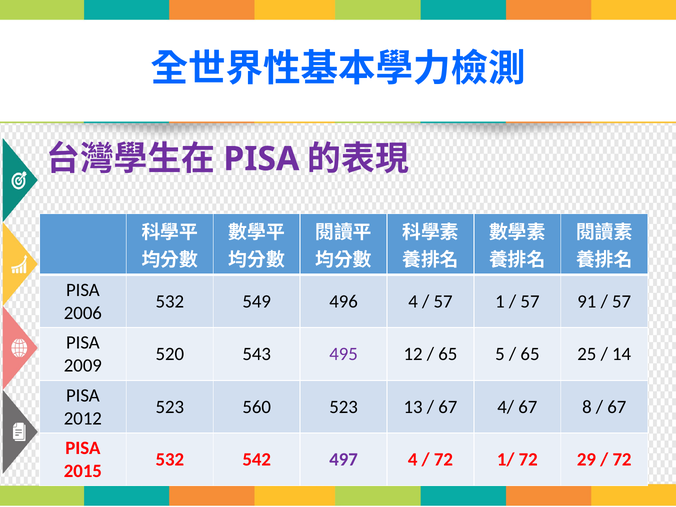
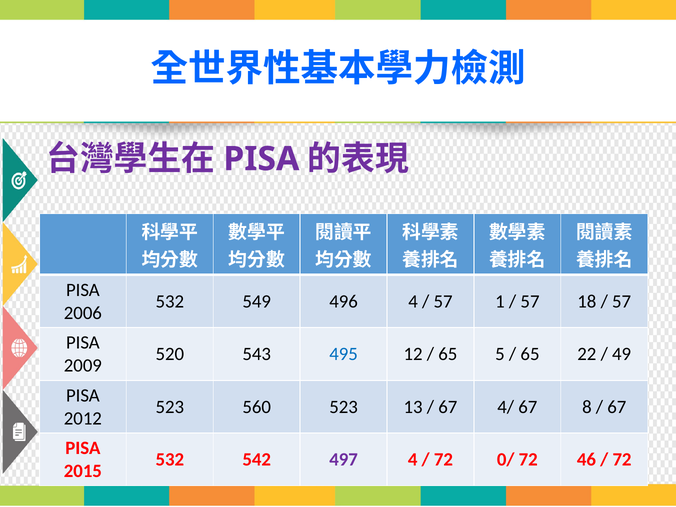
91: 91 -> 18
495 colour: purple -> blue
25: 25 -> 22
14: 14 -> 49
1/: 1/ -> 0/
29: 29 -> 46
